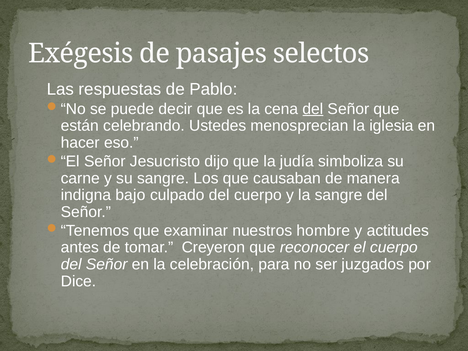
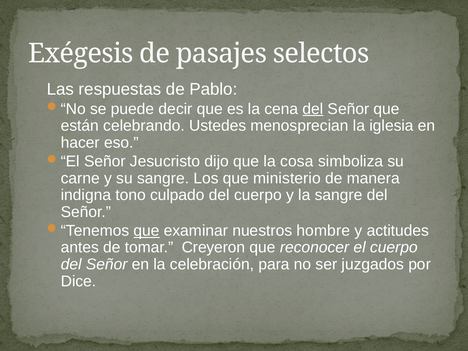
judía: judía -> cosa
causaban: causaban -> ministerio
bajo: bajo -> tono
que at (147, 231) underline: none -> present
